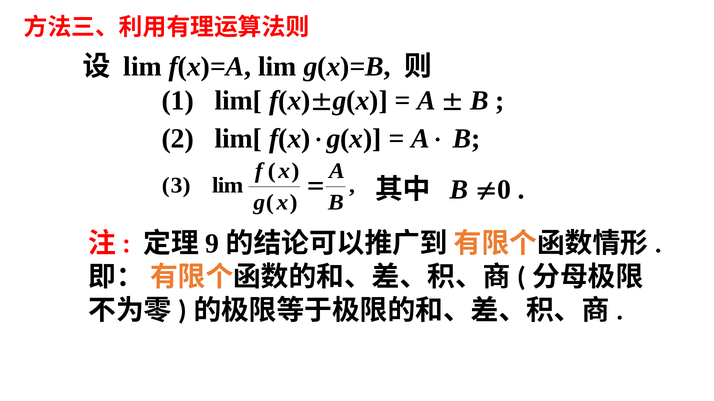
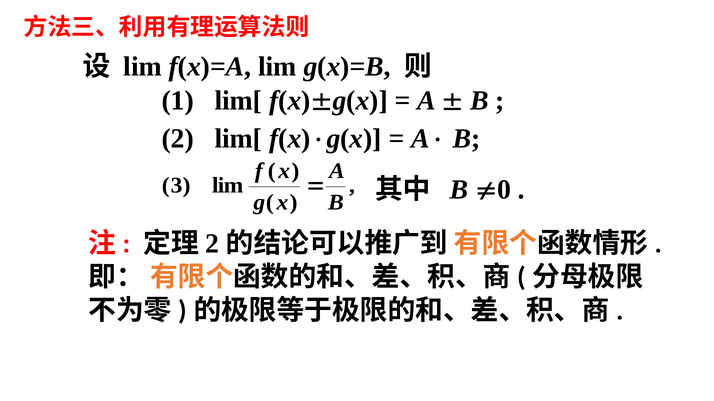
9 at (212, 244): 9 -> 2
